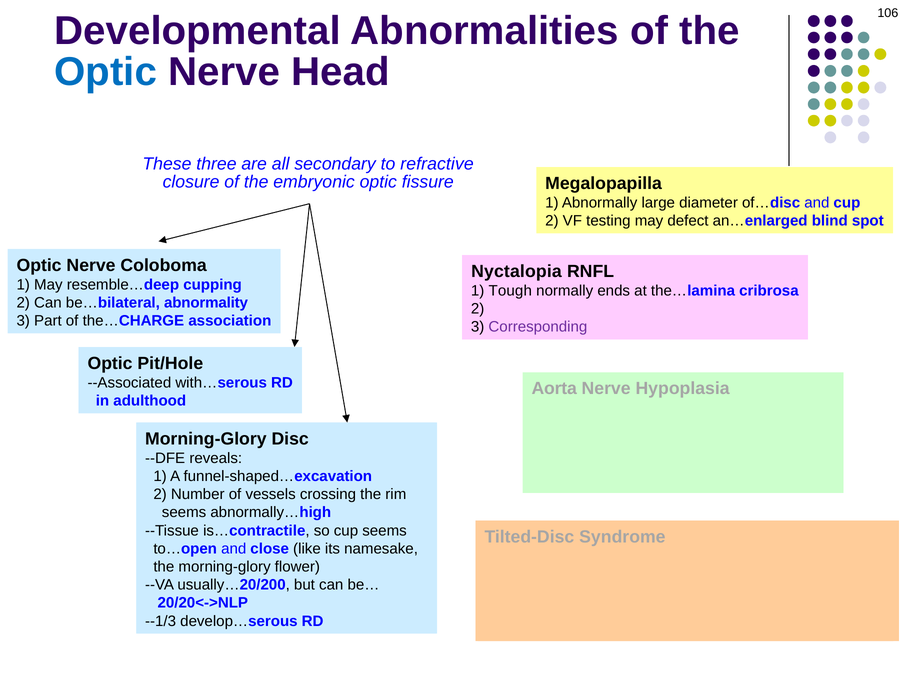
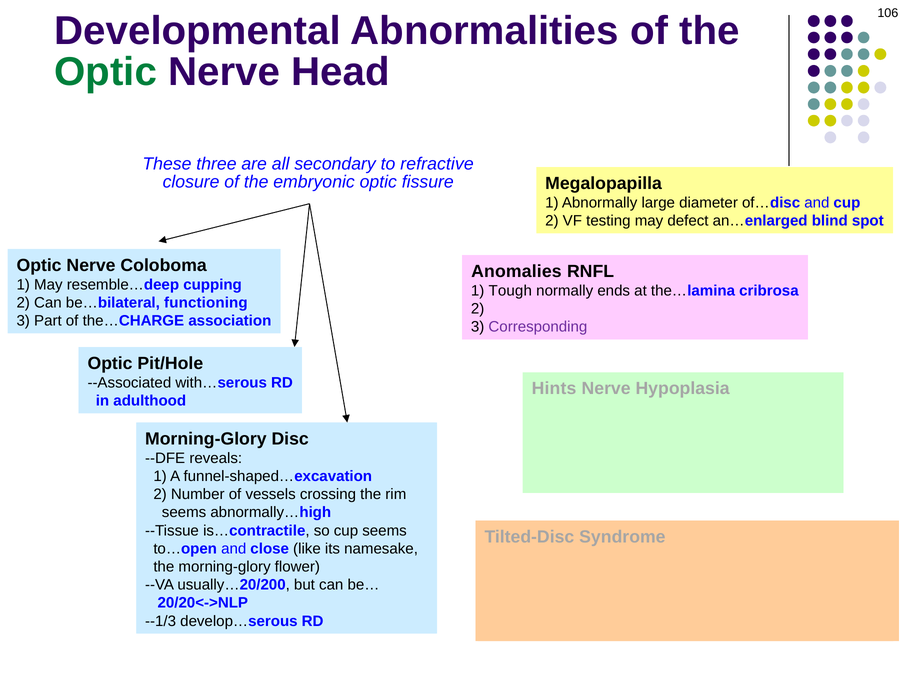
Optic at (106, 72) colour: blue -> green
Nyctalopia: Nyctalopia -> Anomalies
be…bilateral abnormality: abnormality -> functioning
Aorta: Aorta -> Hints
